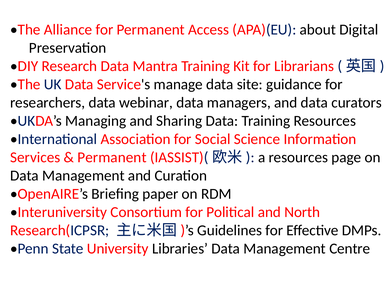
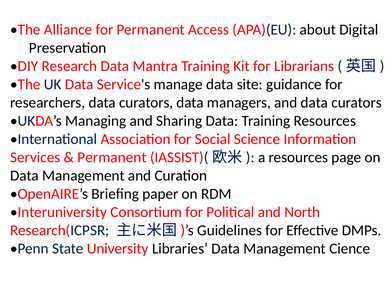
researchers data webinar: webinar -> curators
Centre: Centre -> Cience
